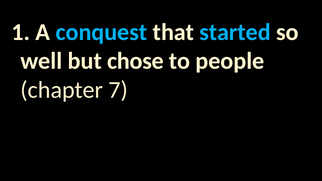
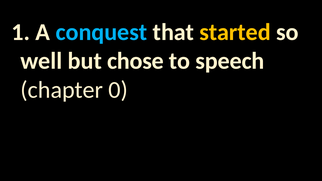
started colour: light blue -> yellow
people: people -> speech
7: 7 -> 0
